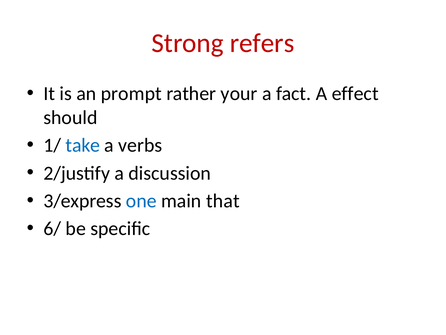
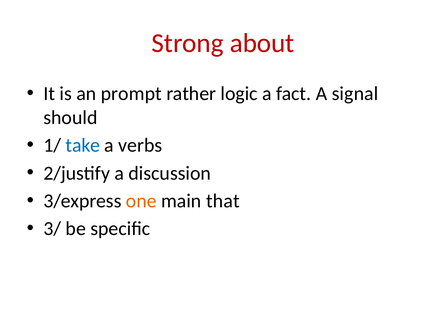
refers: refers -> about
your: your -> logic
effect: effect -> signal
one colour: blue -> orange
6/: 6/ -> 3/
